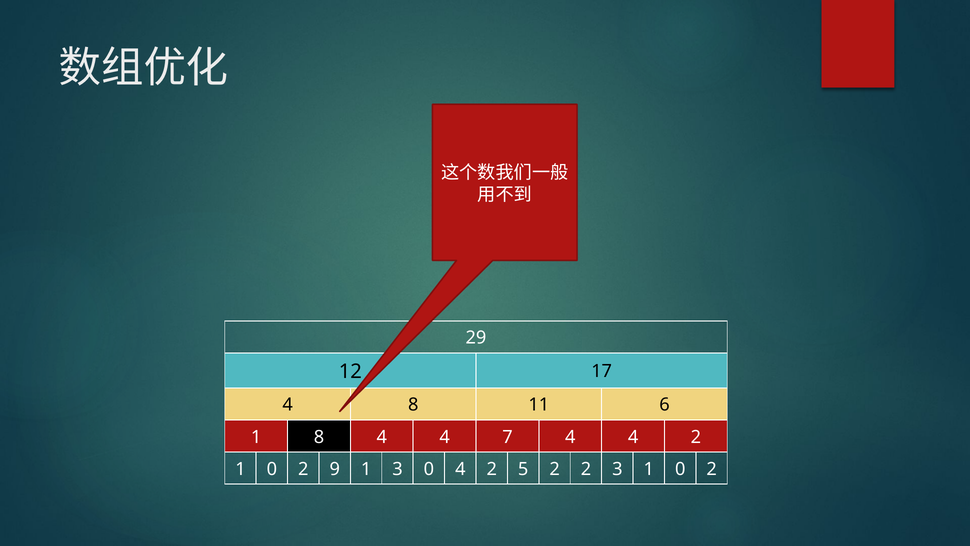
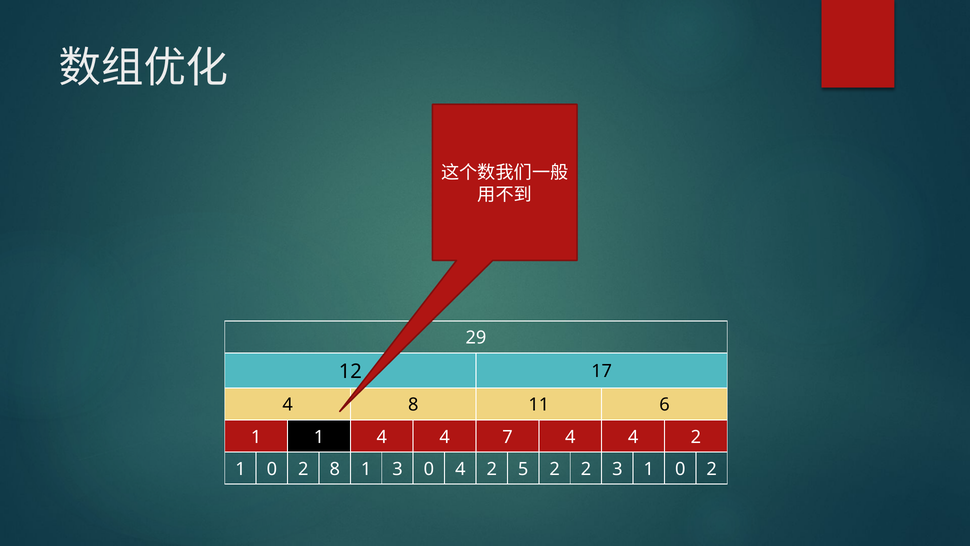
1 8: 8 -> 1
2 9: 9 -> 8
